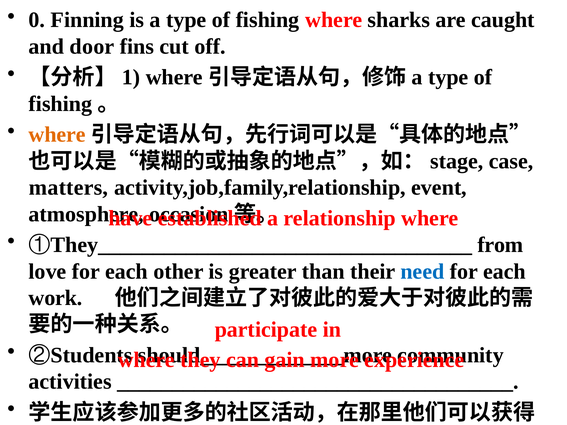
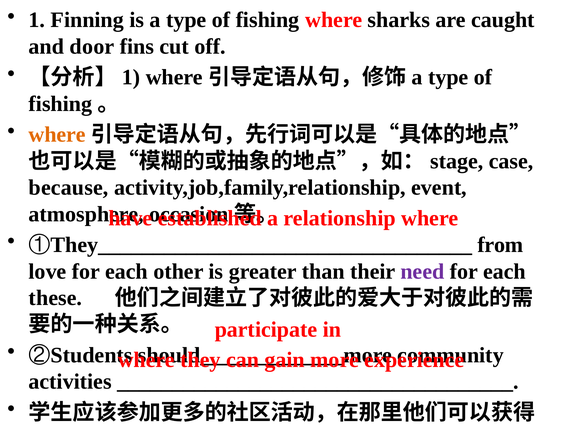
0 at (37, 20): 0 -> 1
matters: matters -> because
need colour: blue -> purple
work: work -> these
